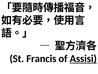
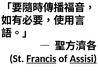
Francis underline: none -> present
